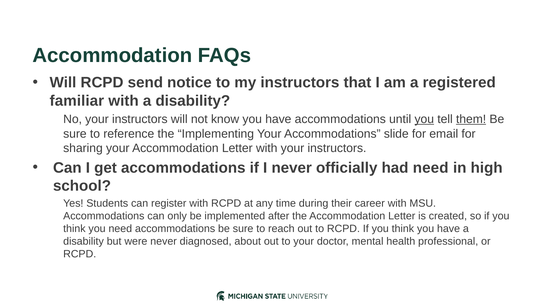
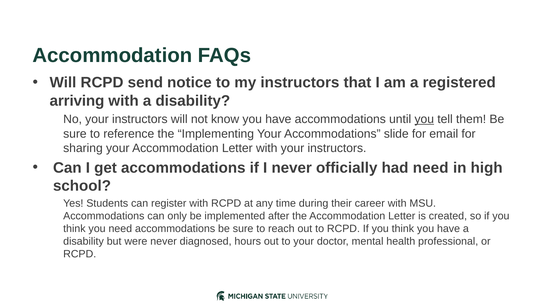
familiar: familiar -> arriving
them underline: present -> none
about: about -> hours
